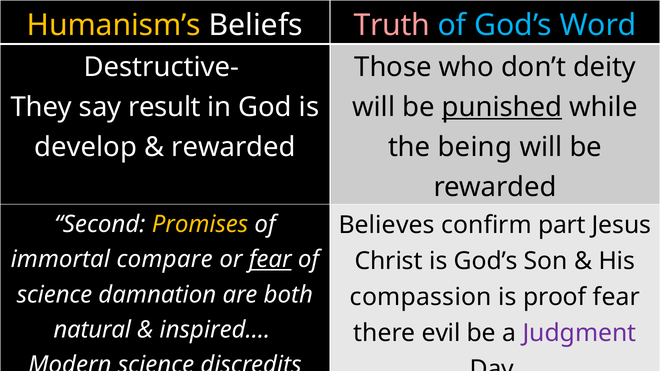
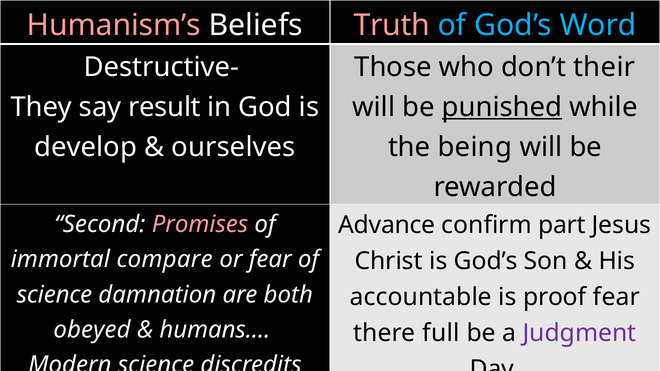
Humanism’s colour: yellow -> pink
deity: deity -> their
rewarded at (234, 147): rewarded -> ourselves
Promises colour: yellow -> pink
Believes: Believes -> Advance
fear at (270, 260) underline: present -> none
compassion: compassion -> accountable
natural: natural -> obeyed
inspired…: inspired… -> humans…
evil: evil -> full
